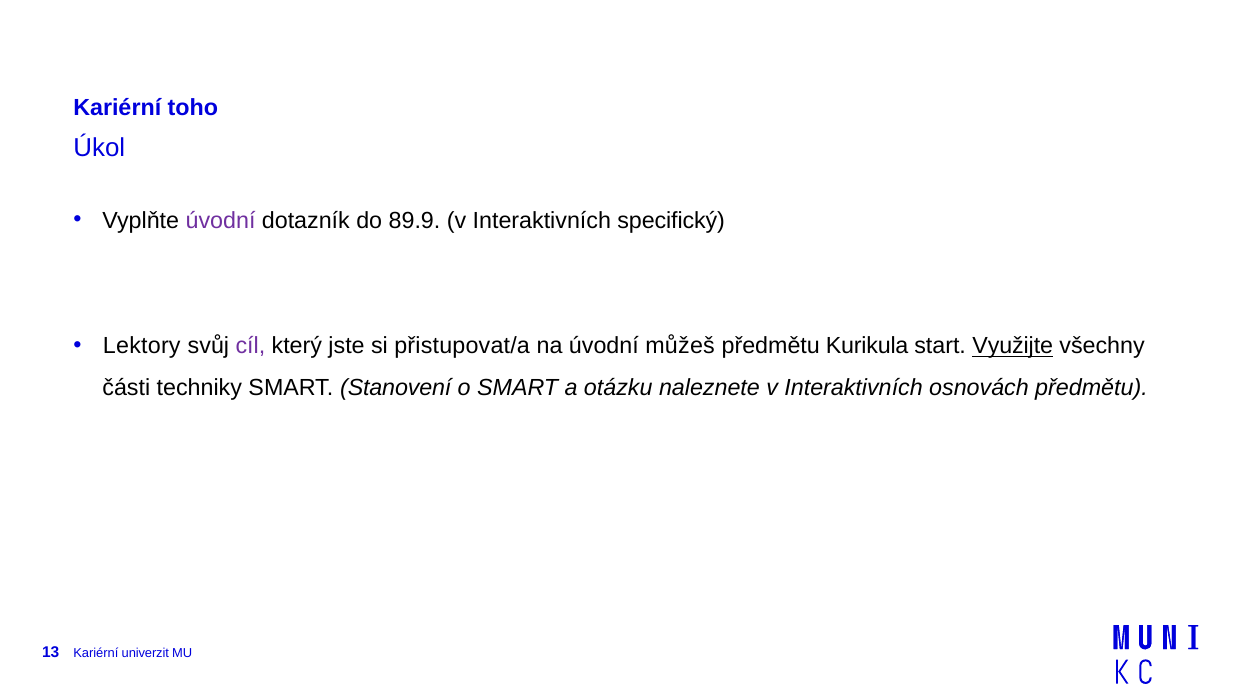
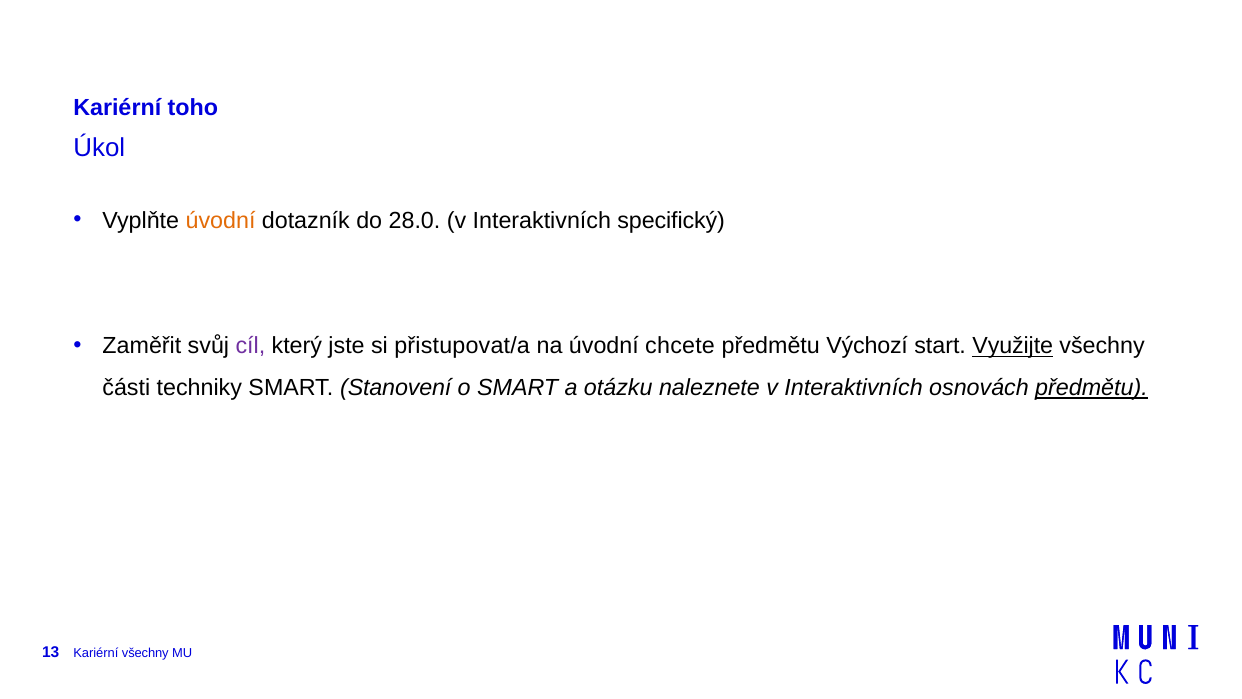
úvodní at (221, 220) colour: purple -> orange
89.9: 89.9 -> 28.0
Lektory: Lektory -> Zaměřit
můžeš: můžeš -> chcete
Kurikula: Kurikula -> Výchozí
předmětu at (1092, 388) underline: none -> present
Kariérní univerzit: univerzit -> všechny
